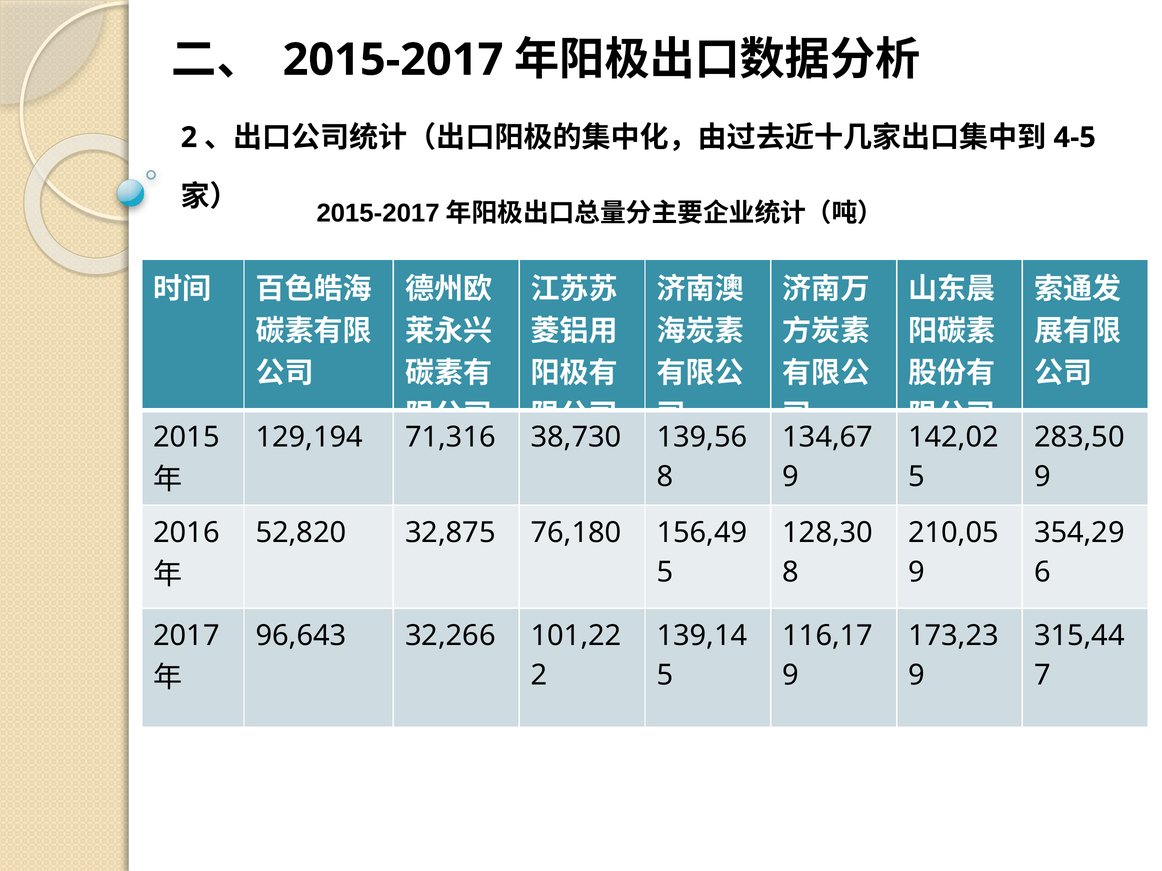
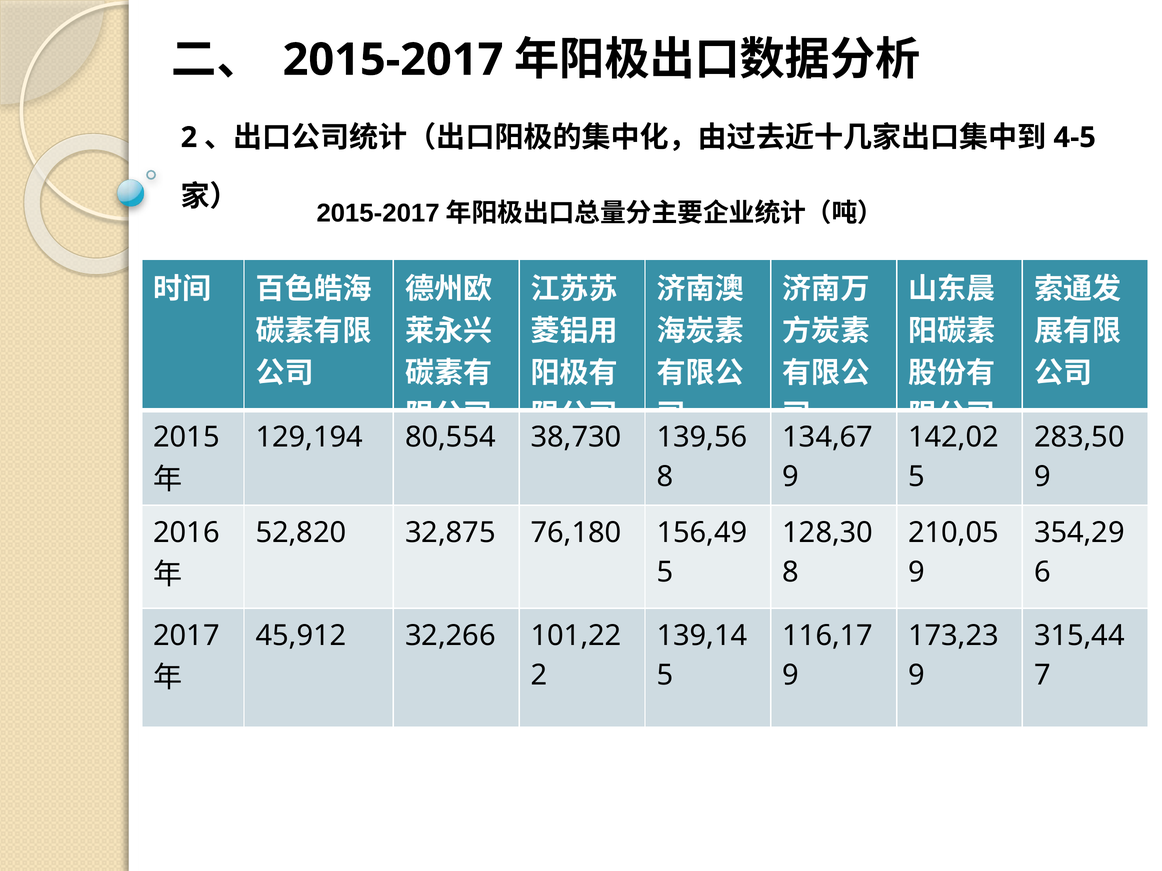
71,316: 71,316 -> 80,554
96,643: 96,643 -> 45,912
